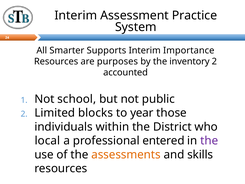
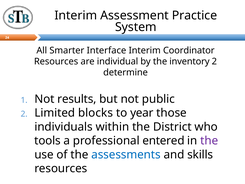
Supports: Supports -> Interface
Importance: Importance -> Coordinator
purposes: purposes -> individual
accounted: accounted -> determine
school: school -> results
local: local -> tools
assessments colour: orange -> blue
